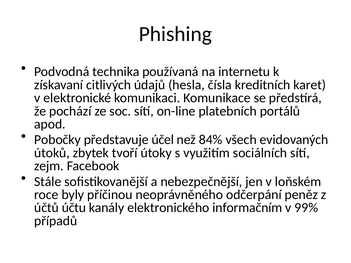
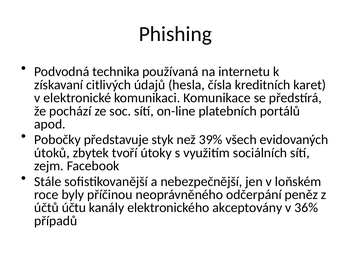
účel: účel -> styk
84%: 84% -> 39%
informačním: informačním -> akceptovány
99%: 99% -> 36%
